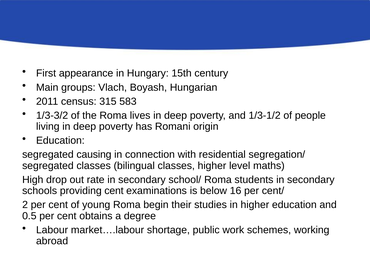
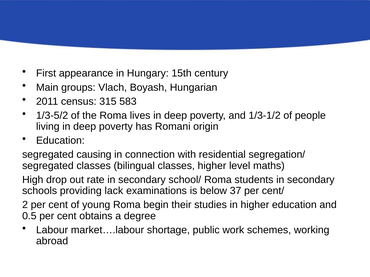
1/3-3/2: 1/3-3/2 -> 1/3-5/2
providing cent: cent -> lack
16: 16 -> 37
